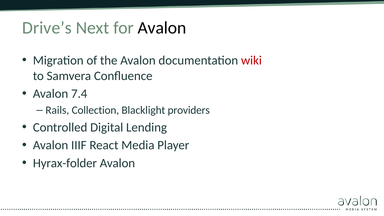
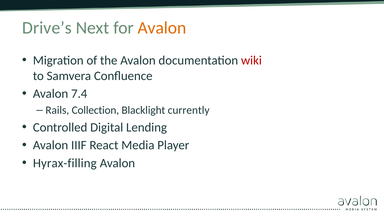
Avalon at (162, 28) colour: black -> orange
providers: providers -> currently
Hyrax-folder: Hyrax-folder -> Hyrax-filling
